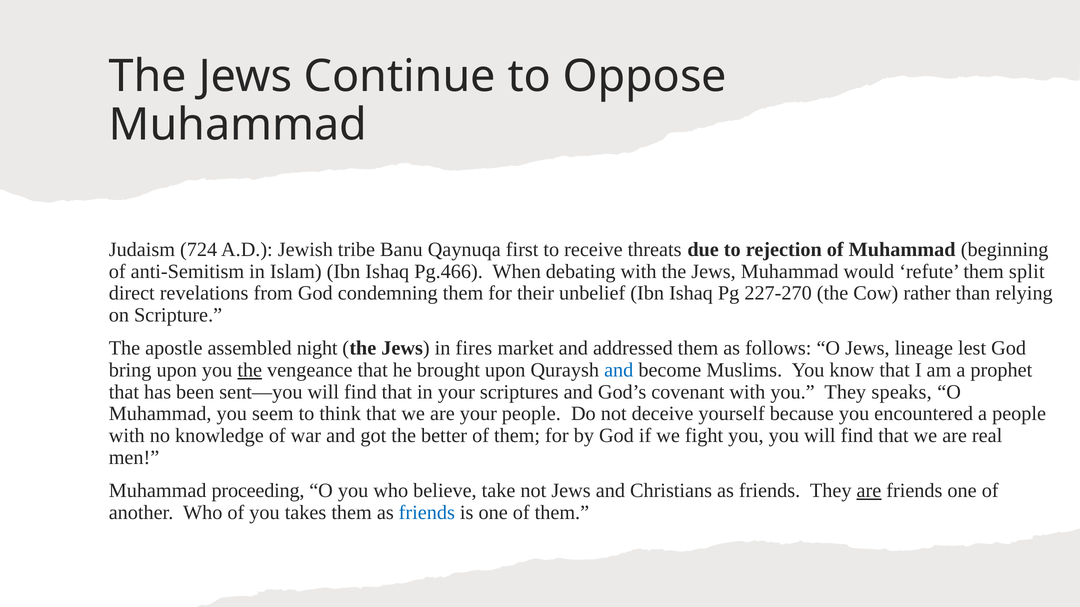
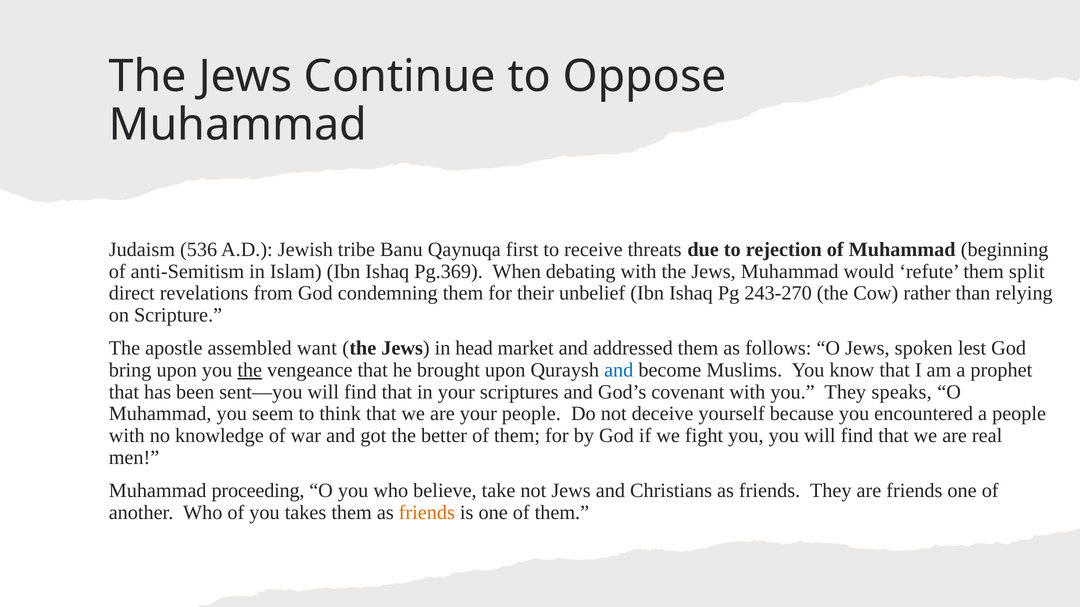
724: 724 -> 536
Pg.466: Pg.466 -> Pg.369
227-270: 227-270 -> 243-270
night: night -> want
fires: fires -> head
lineage: lineage -> spoken
are at (869, 491) underline: present -> none
friends at (427, 513) colour: blue -> orange
